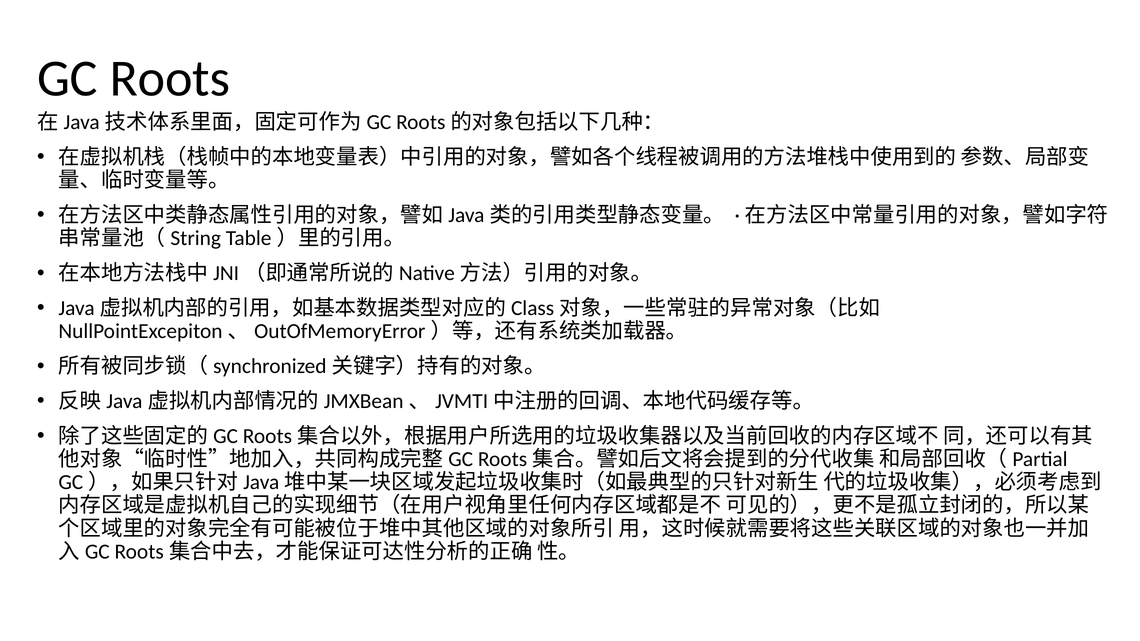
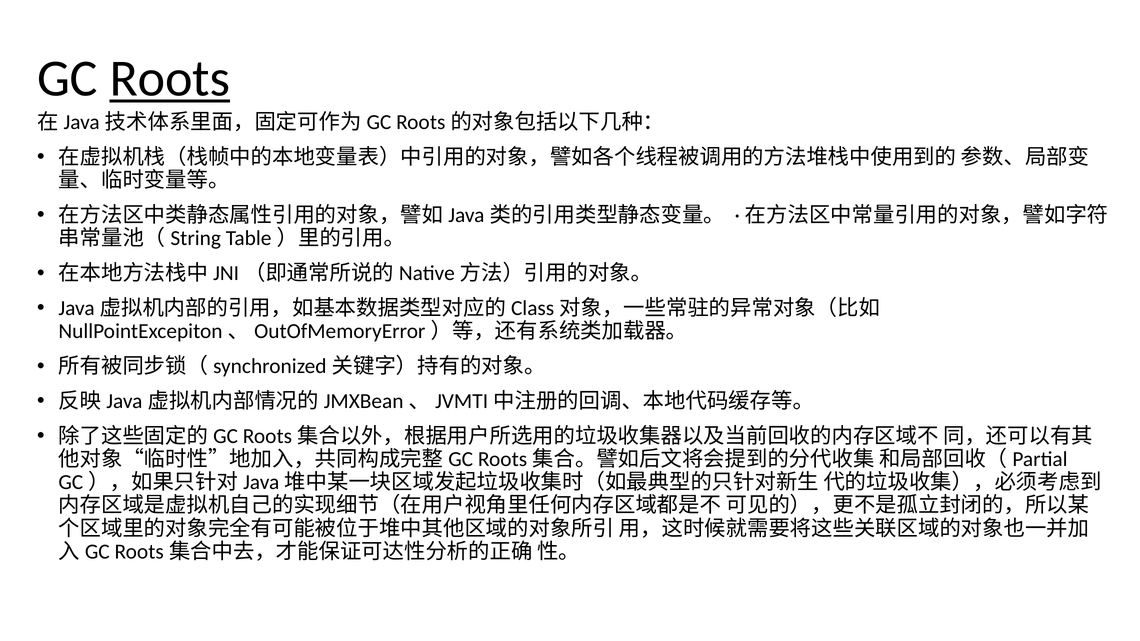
Roots underline: none -> present
